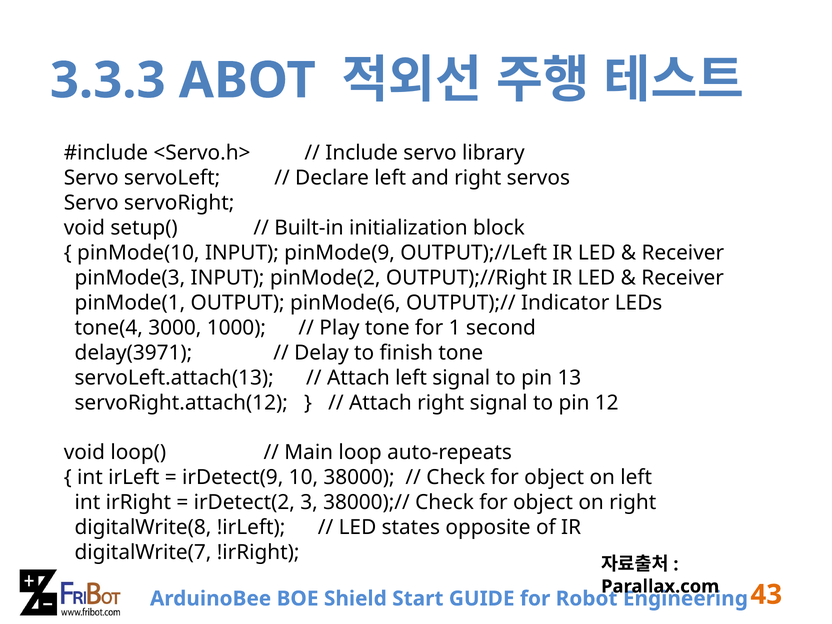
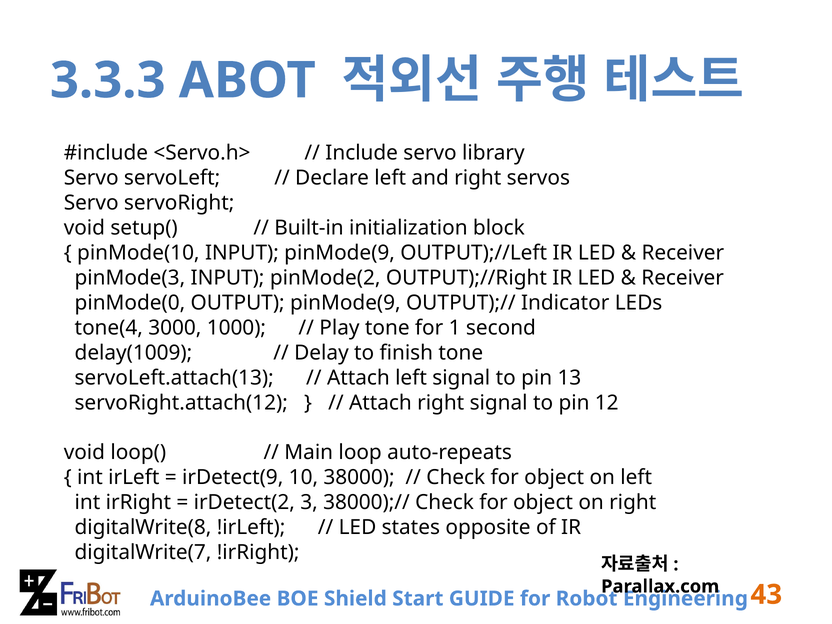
pinMode(1: pinMode(1 -> pinMode(0
OUTPUT pinMode(6: pinMode(6 -> pinMode(9
delay(3971: delay(3971 -> delay(1009
